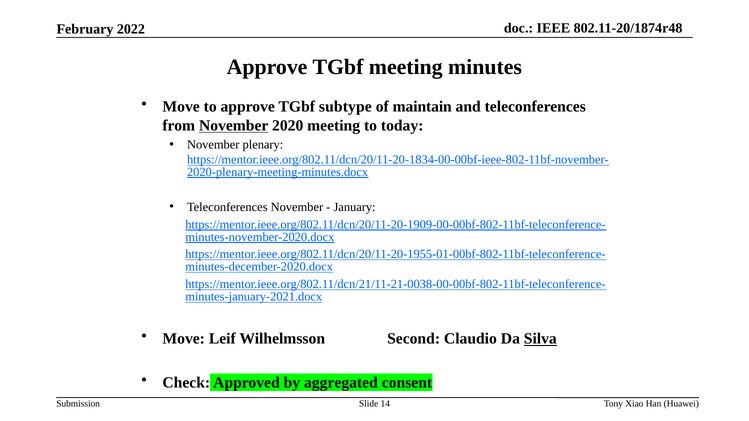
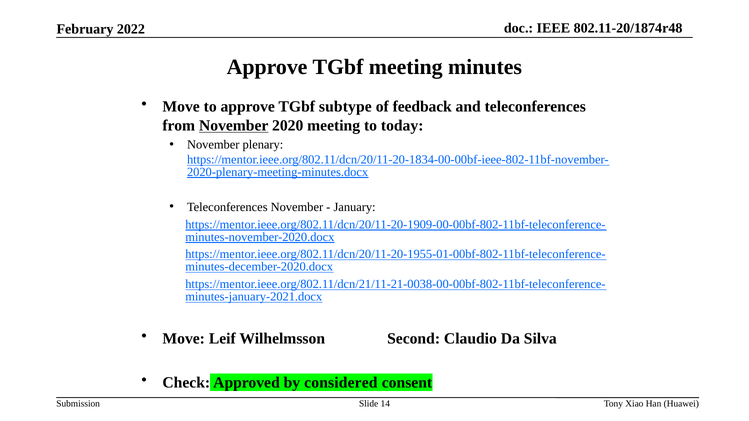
maintain: maintain -> feedback
Silva underline: present -> none
aggregated: aggregated -> considered
